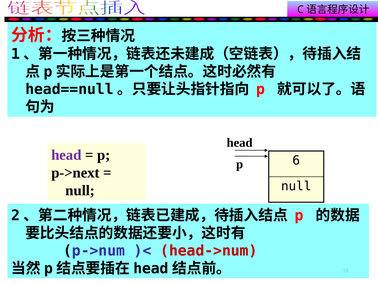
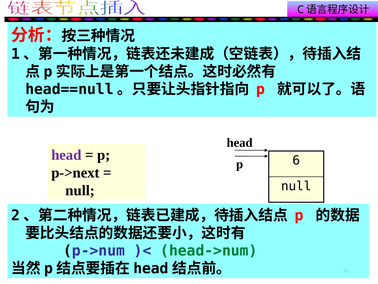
head->num colour: red -> green
